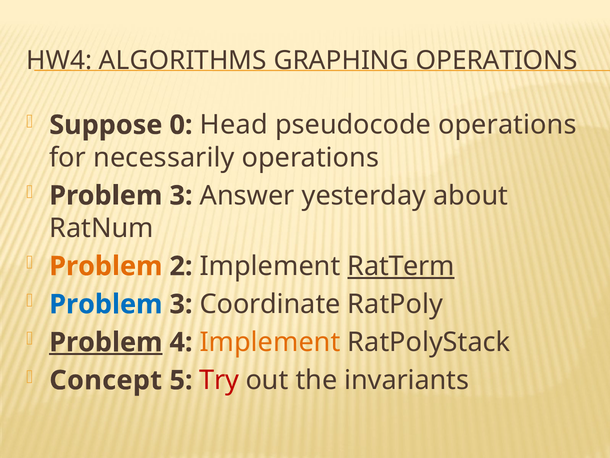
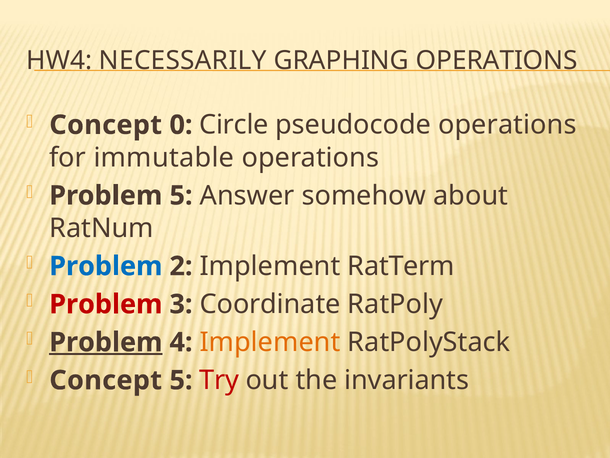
ALGORITHMS: ALGORITHMS -> NECESSARILY
Suppose at (106, 125): Suppose -> Concept
Head: Head -> Circle
necessarily: necessarily -> immutable
3 at (181, 195): 3 -> 5
yesterday: yesterday -> somehow
Problem at (106, 266) colour: orange -> blue
RatTerm underline: present -> none
Problem at (106, 304) colour: blue -> red
